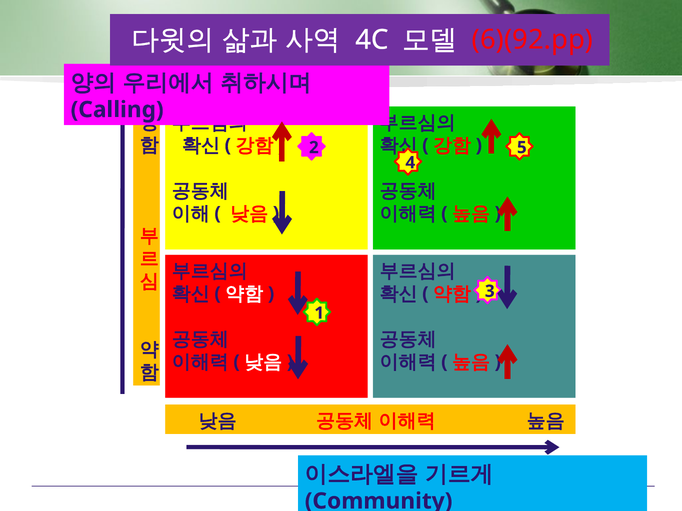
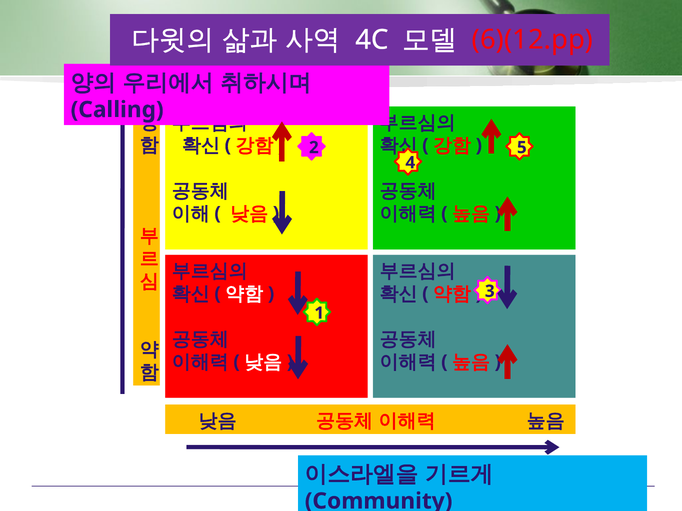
6)(92.pp: 6)(92.pp -> 6)(12.pp
